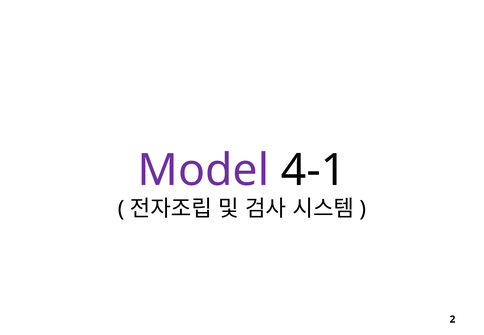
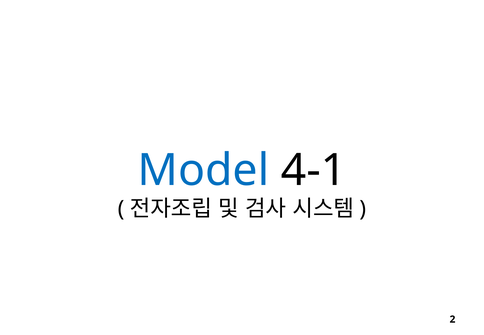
Model colour: purple -> blue
